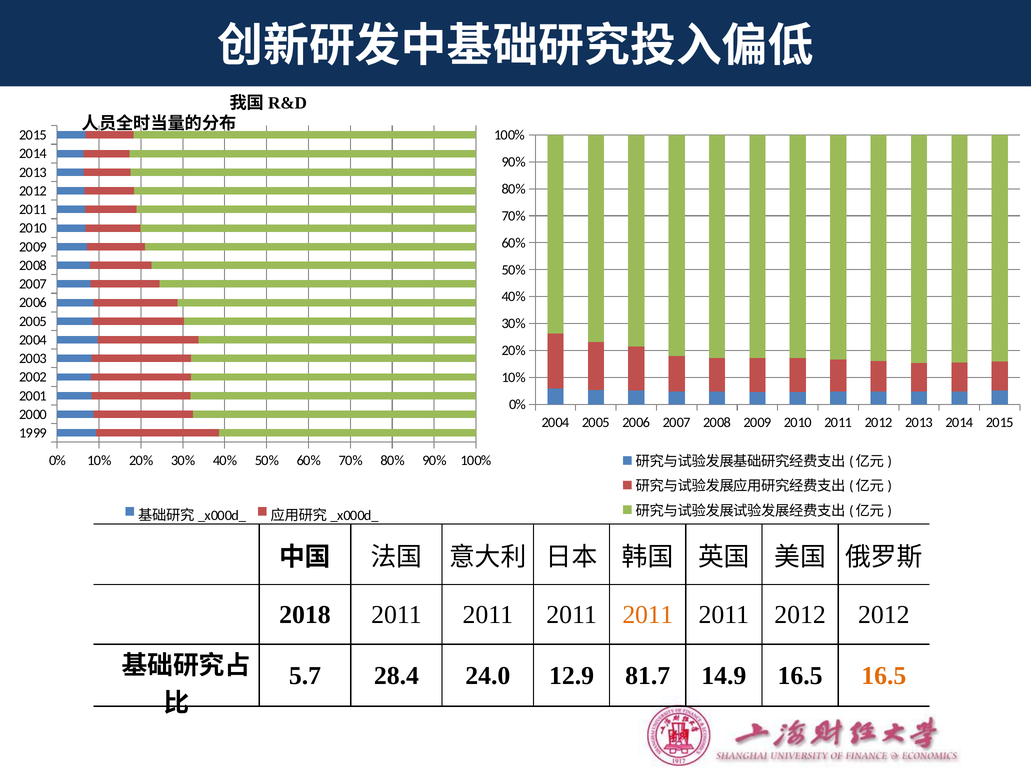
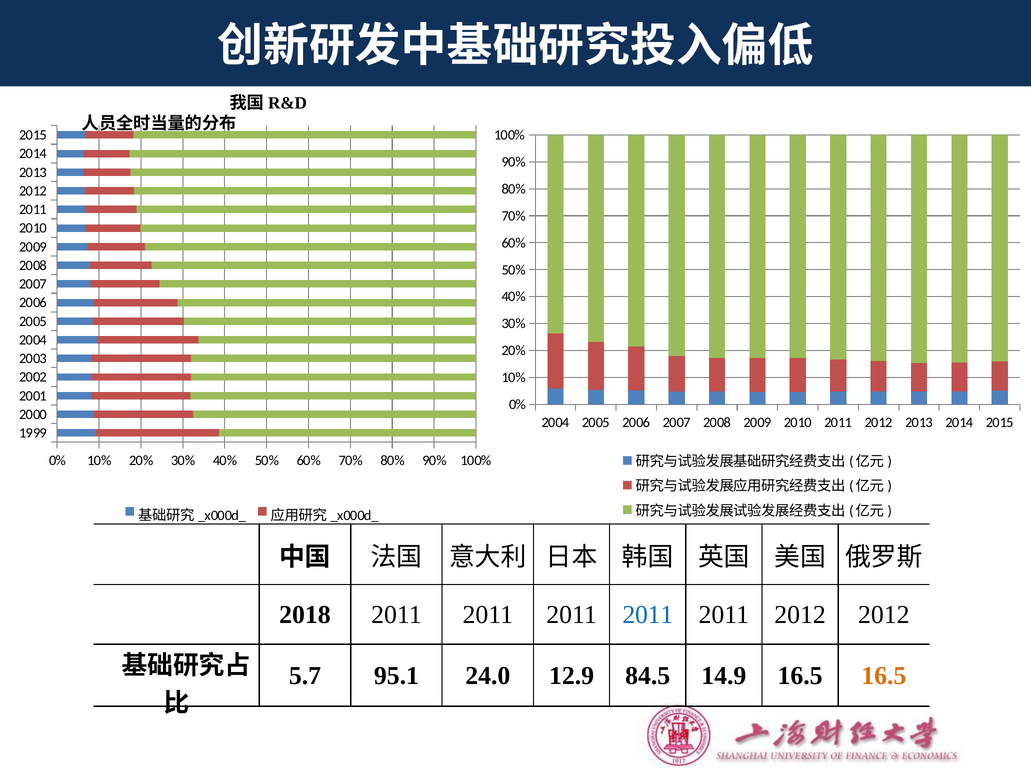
2011 at (648, 614) colour: orange -> blue
28.4: 28.4 -> 95.1
81.7: 81.7 -> 84.5
